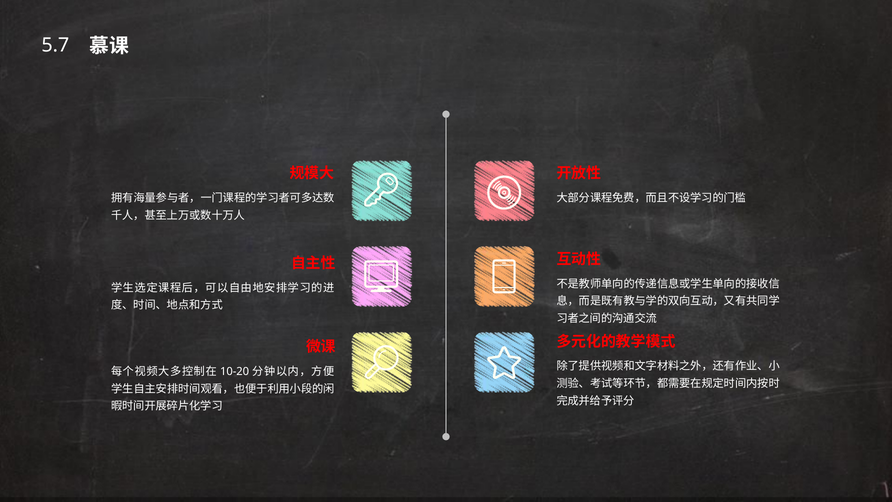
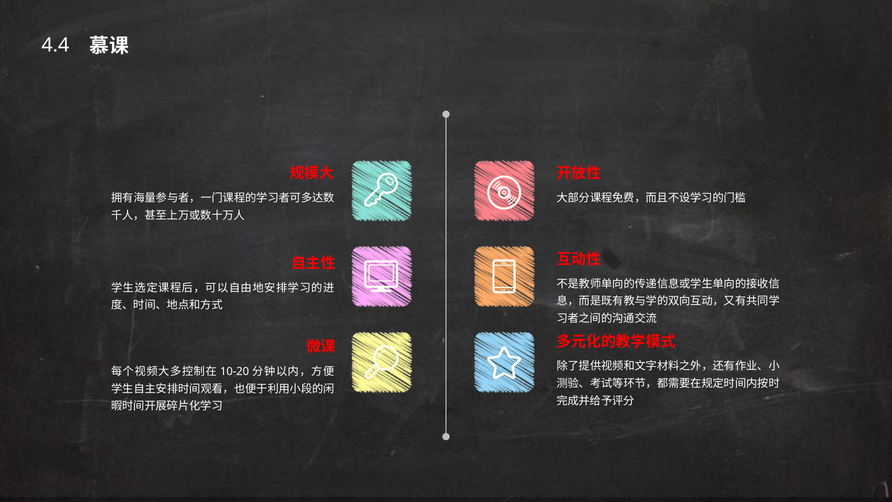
5.7: 5.7 -> 4.4
